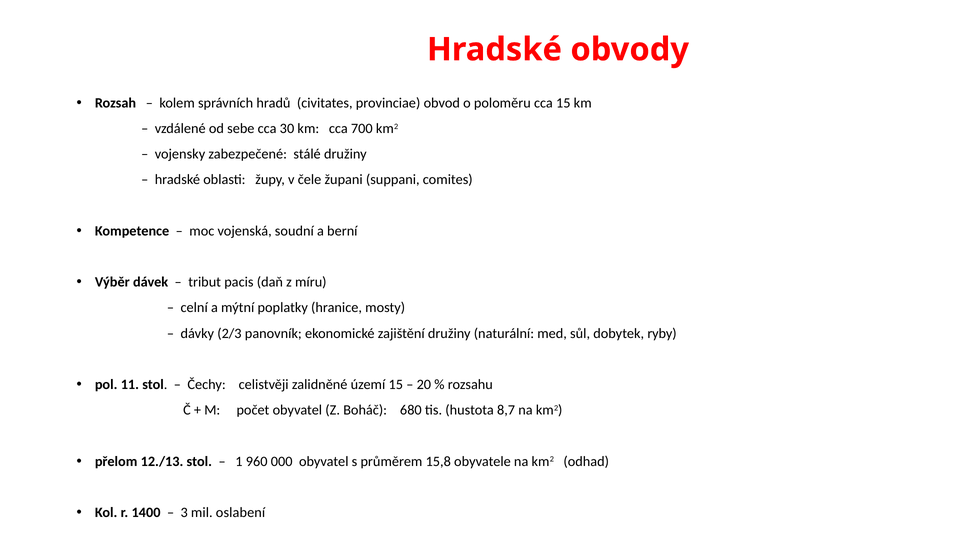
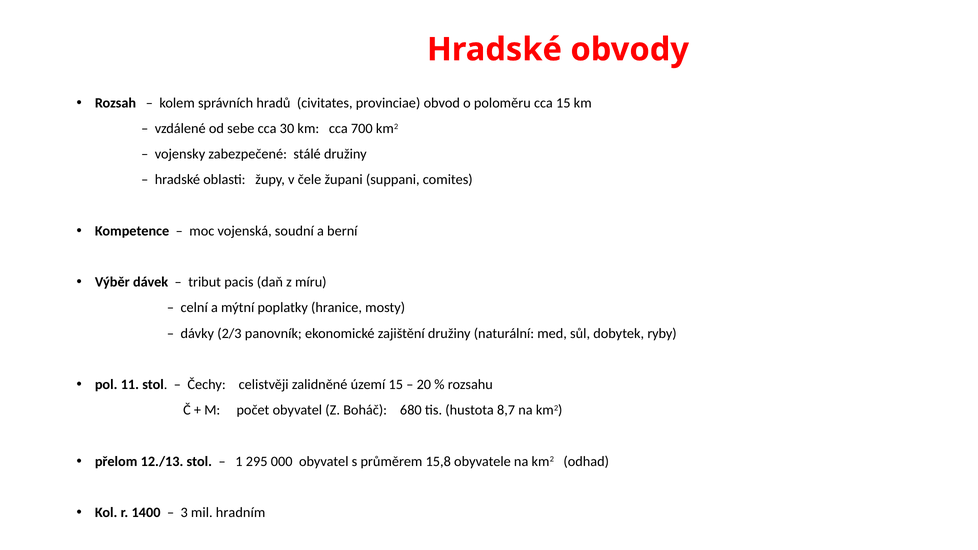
960: 960 -> 295
oslabení: oslabení -> hradním
